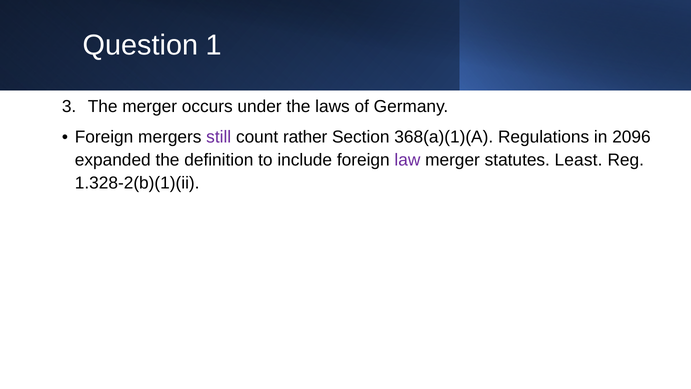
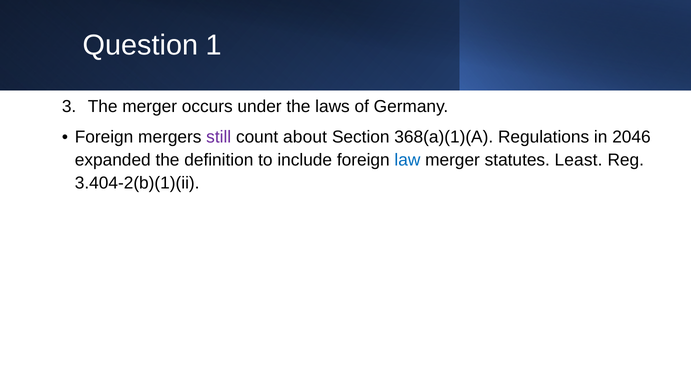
rather: rather -> about
2096: 2096 -> 2046
law colour: purple -> blue
1.328-2(b)(1)(ii: 1.328-2(b)(1)(ii -> 3.404-2(b)(1)(ii
